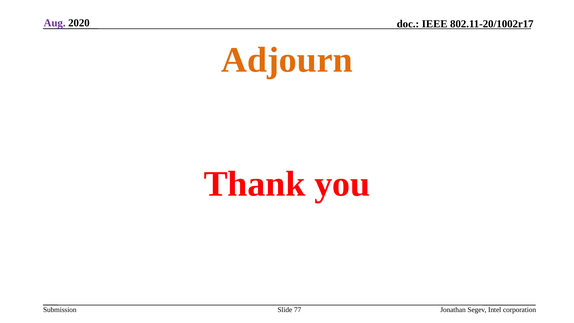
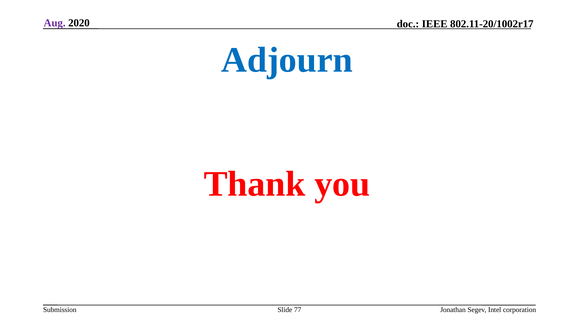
Adjourn colour: orange -> blue
